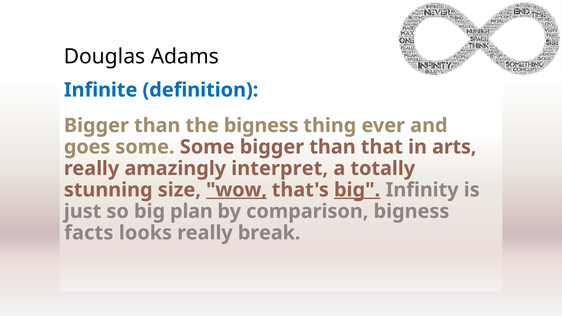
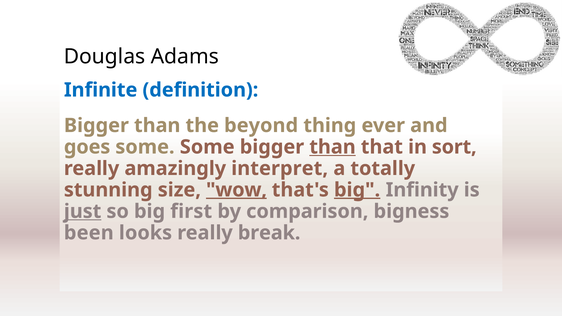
the bigness: bigness -> beyond
than at (332, 147) underline: none -> present
arts: arts -> sort
just underline: none -> present
plan: plan -> first
facts: facts -> been
